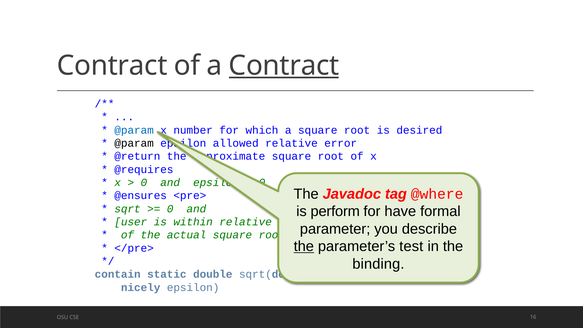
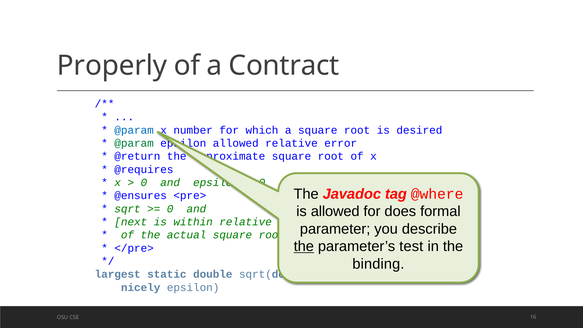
Contract at (112, 66): Contract -> Properly
Contract at (284, 66) underline: present -> none
@param at (134, 143) colour: black -> green
is perform: perform -> allowed
have: have -> does
user: user -> next
contain: contain -> largest
